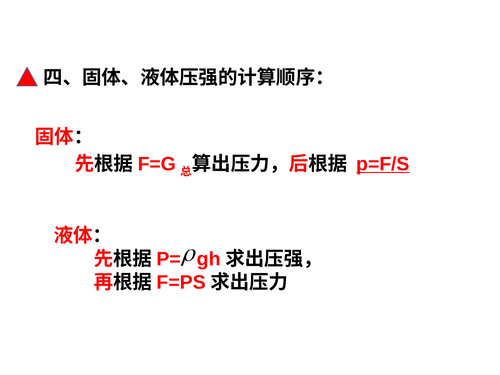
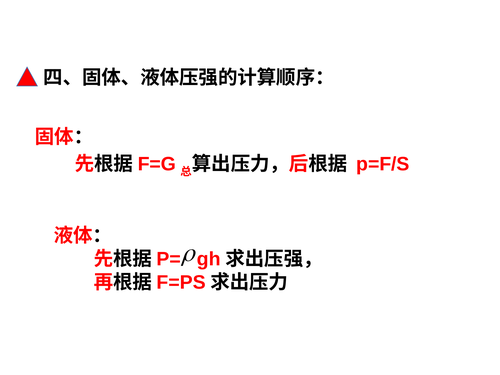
p=F/S underline: present -> none
